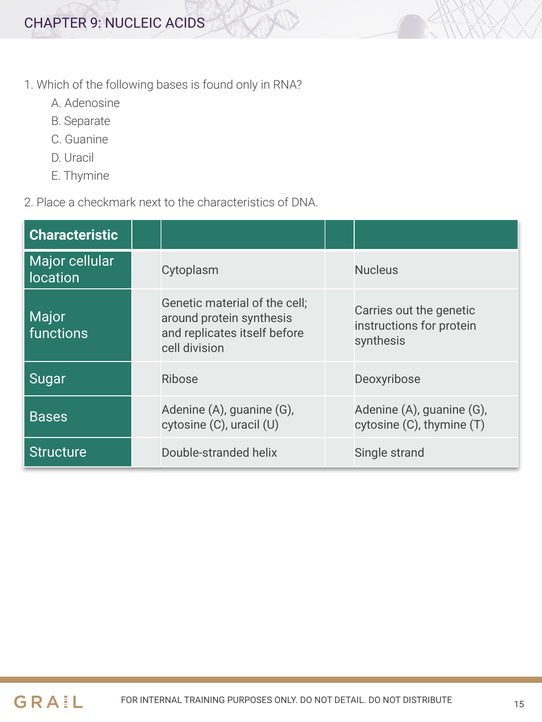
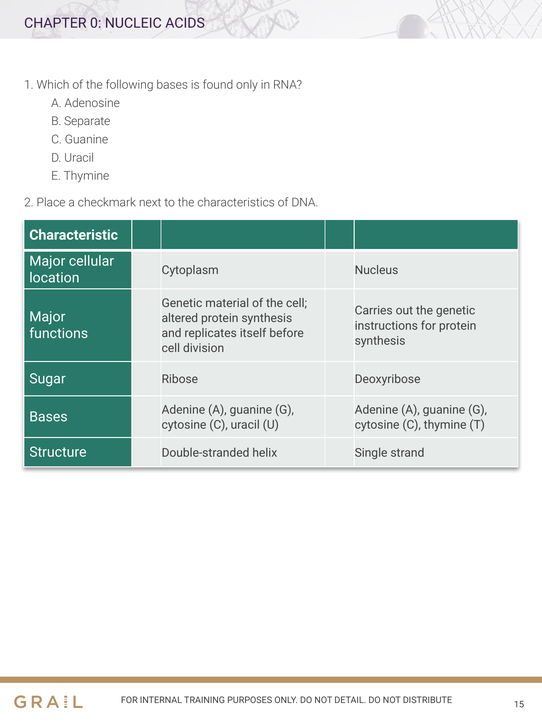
9: 9 -> 0
around: around -> altered
